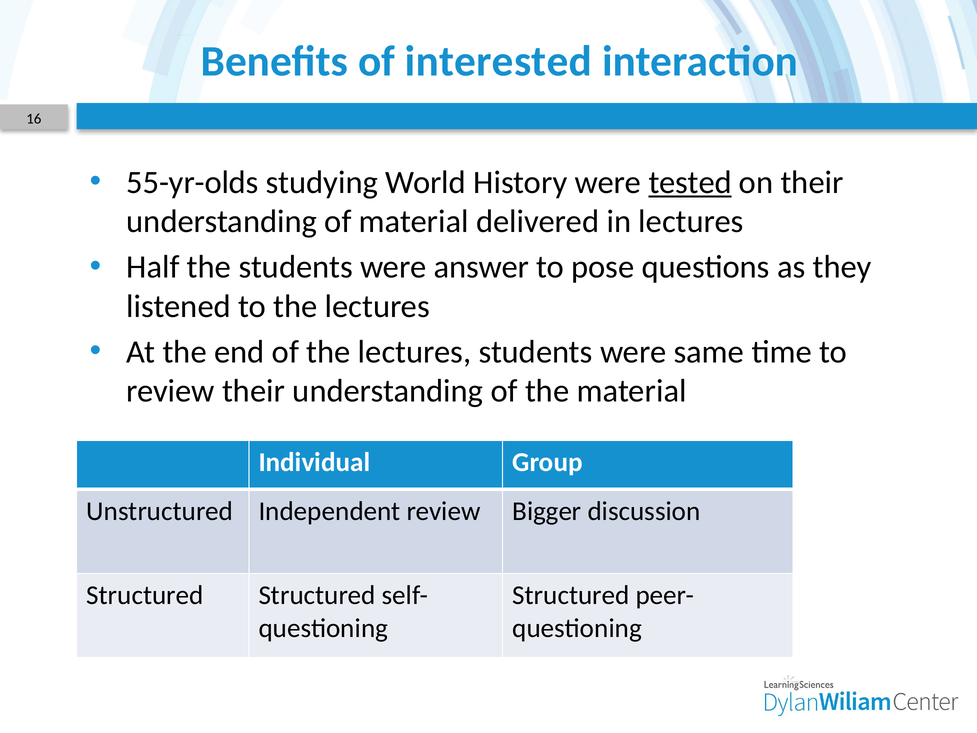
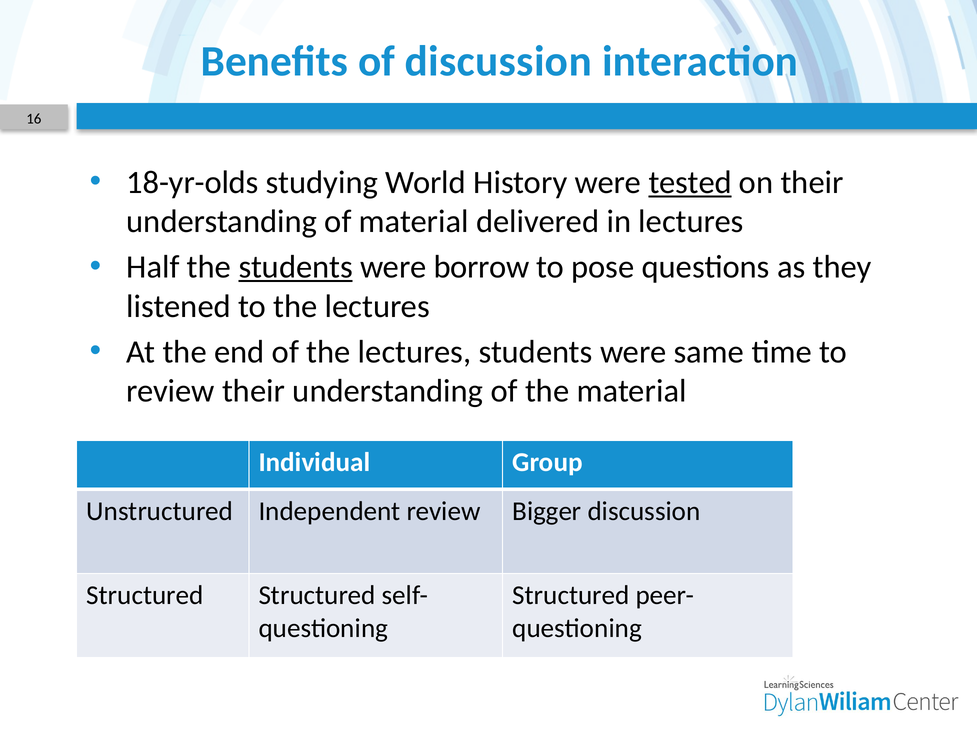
of interested: interested -> discussion
55-yr-olds: 55-yr-olds -> 18-yr-olds
students at (296, 267) underline: none -> present
answer: answer -> borrow
